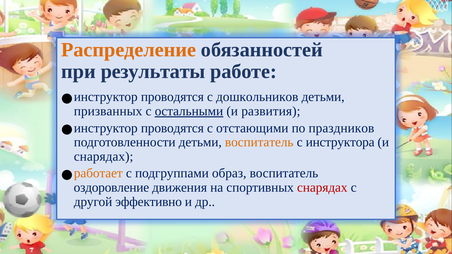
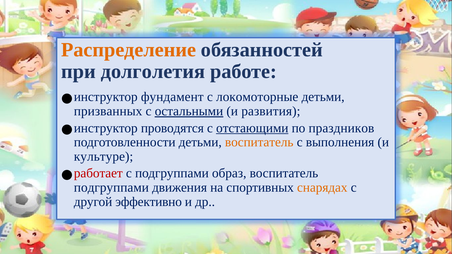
результаты: результаты -> долголетия
проводятся at (172, 97): проводятся -> фундамент
дошкольников: дошкольников -> локомоторные
отстающими underline: none -> present
инструктора: инструктора -> выполнения
снарядах at (104, 157): снарядах -> культуре
работает colour: orange -> red
оздоровление at (111, 188): оздоровление -> подгруппами
снарядах at (322, 188) colour: red -> orange
